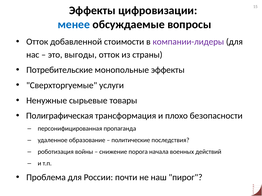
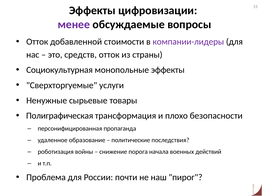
менее colour: blue -> purple
выгоды: выгоды -> средств
Потребительские: Потребительские -> Социокультурная
